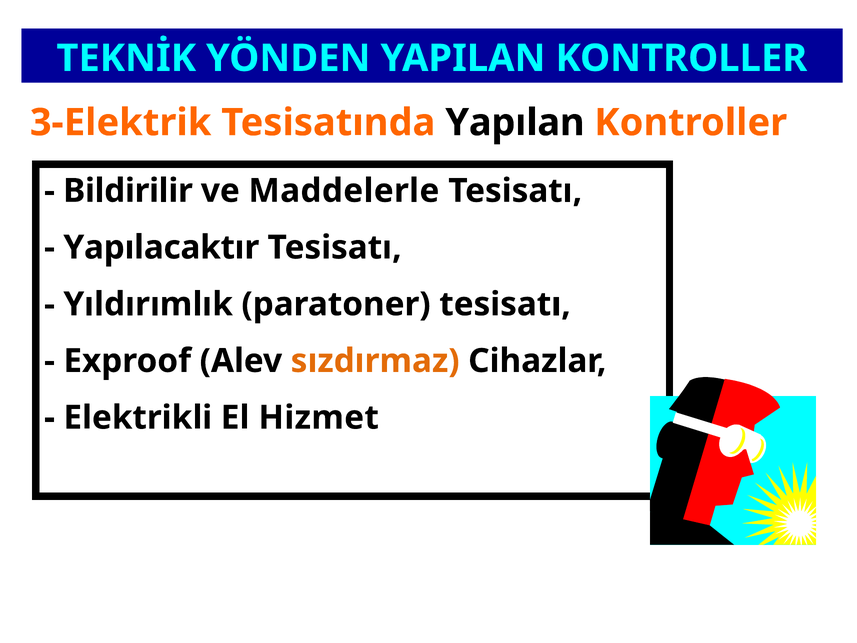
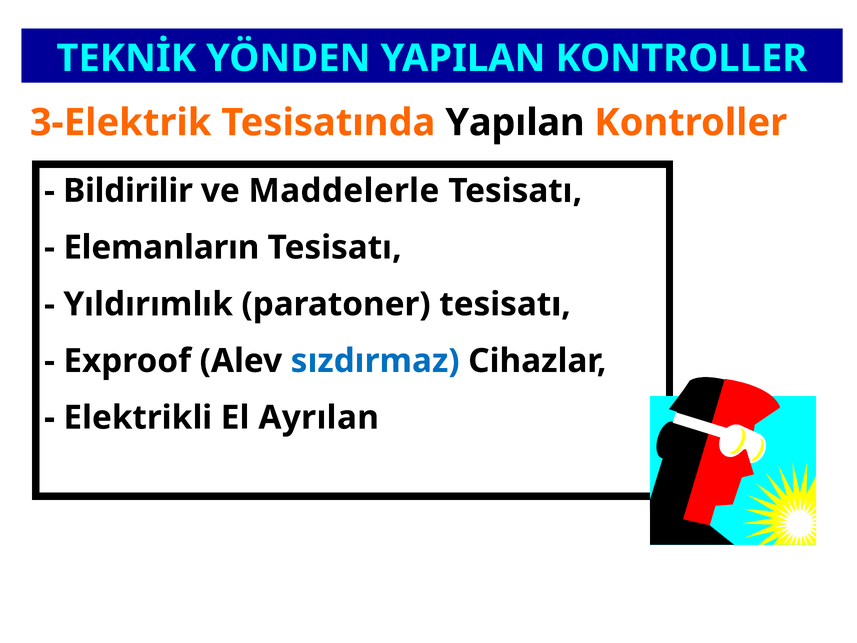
Yapılacaktır: Yapılacaktır -> Elemanların
sızdırmaz colour: orange -> blue
Hizmet: Hizmet -> Ayrılan
